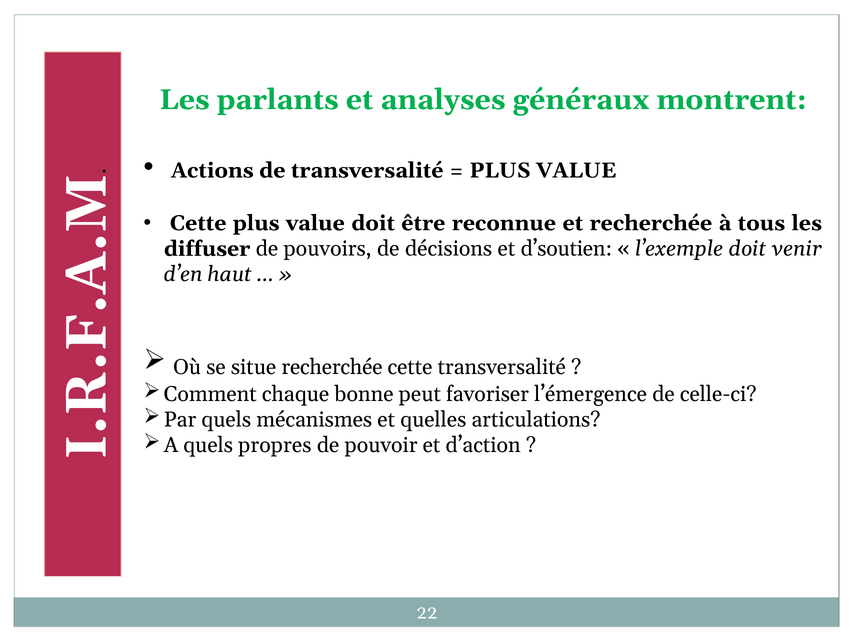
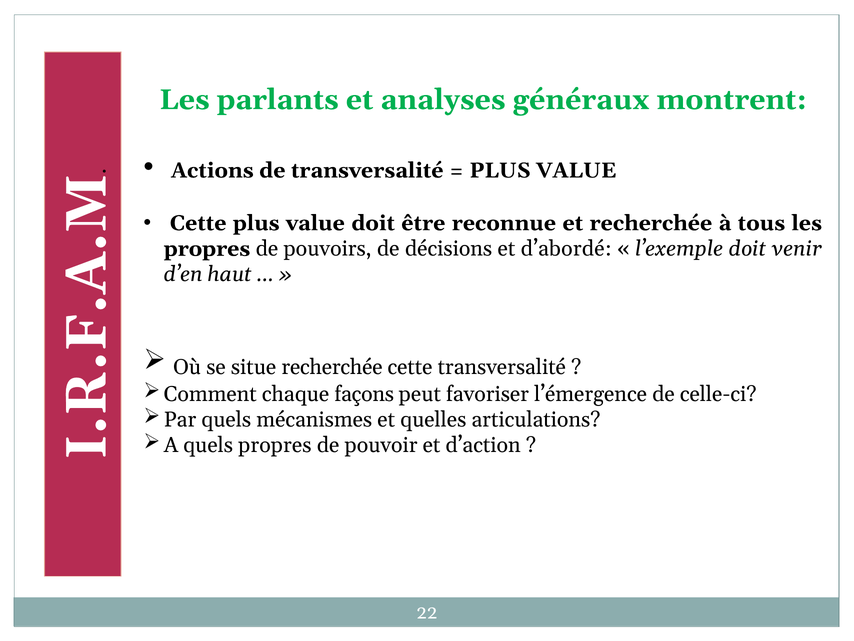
diffuser at (207, 249): diffuser -> propres
d’soutien: d’soutien -> d’abordé
bonne: bonne -> façons
